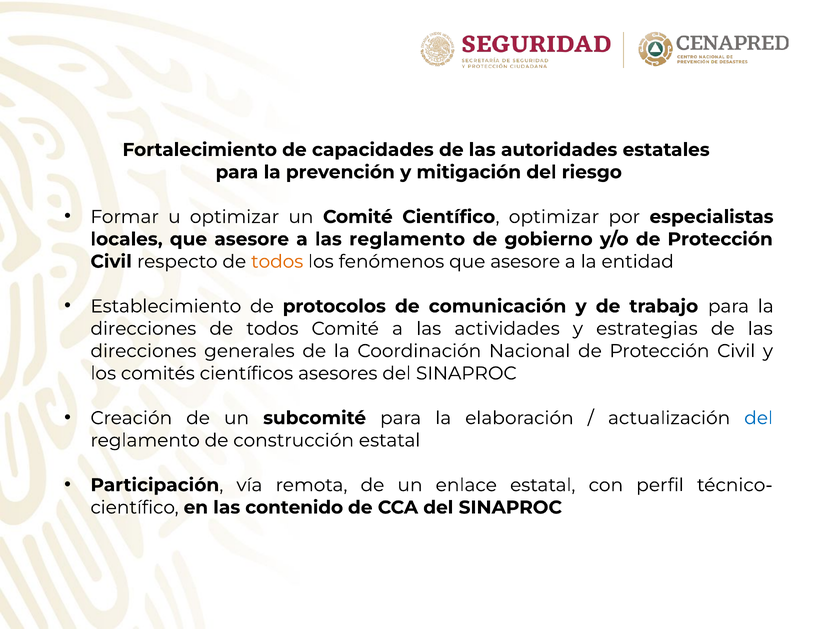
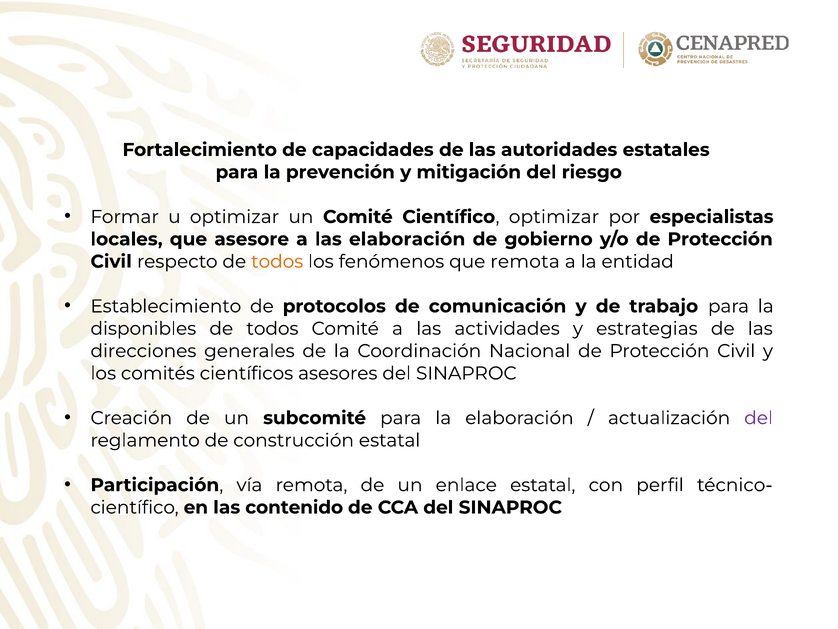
las reglamento: reglamento -> elaboración
fenómenos que asesore: asesore -> remota
direcciones at (143, 328): direcciones -> disponibles
del at (759, 418) colour: blue -> purple
